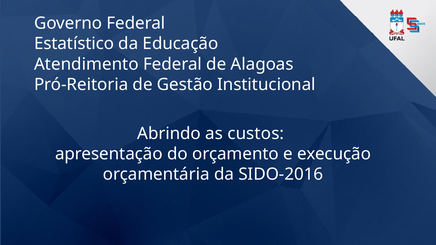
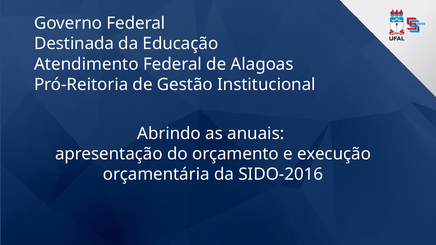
Estatístico: Estatístico -> Destinada
custos: custos -> anuais
